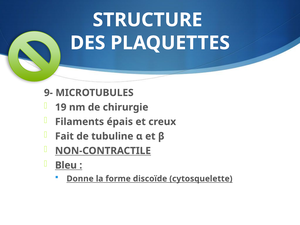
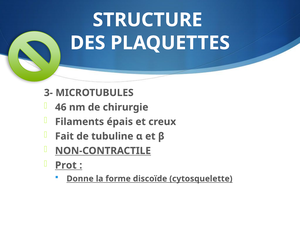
9-: 9- -> 3-
19: 19 -> 46
Bleu: Bleu -> Prot
